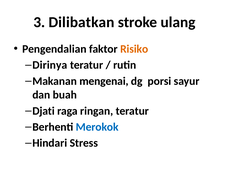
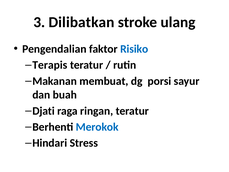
Risiko colour: orange -> blue
Dirinya: Dirinya -> Terapis
mengenai: mengenai -> membuat
